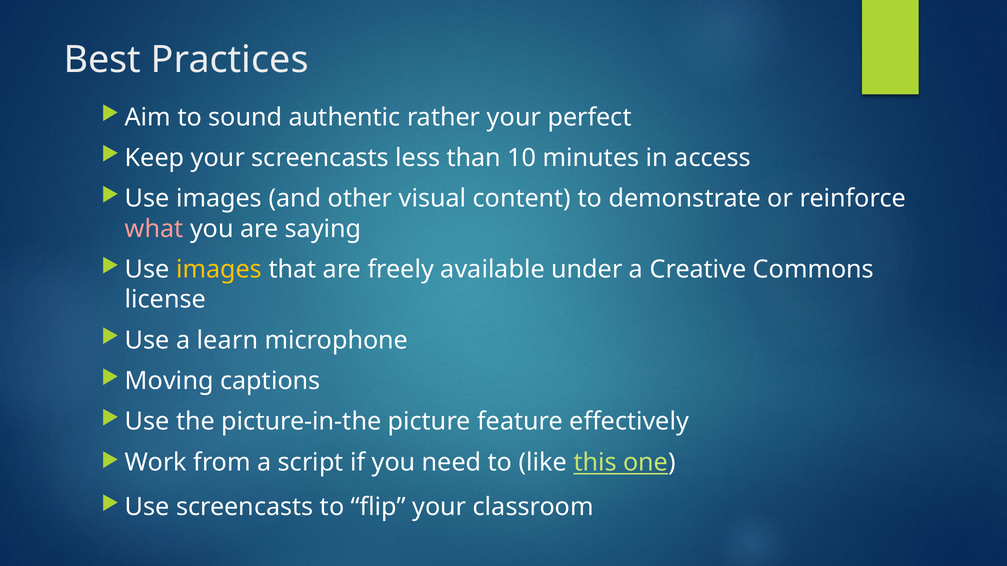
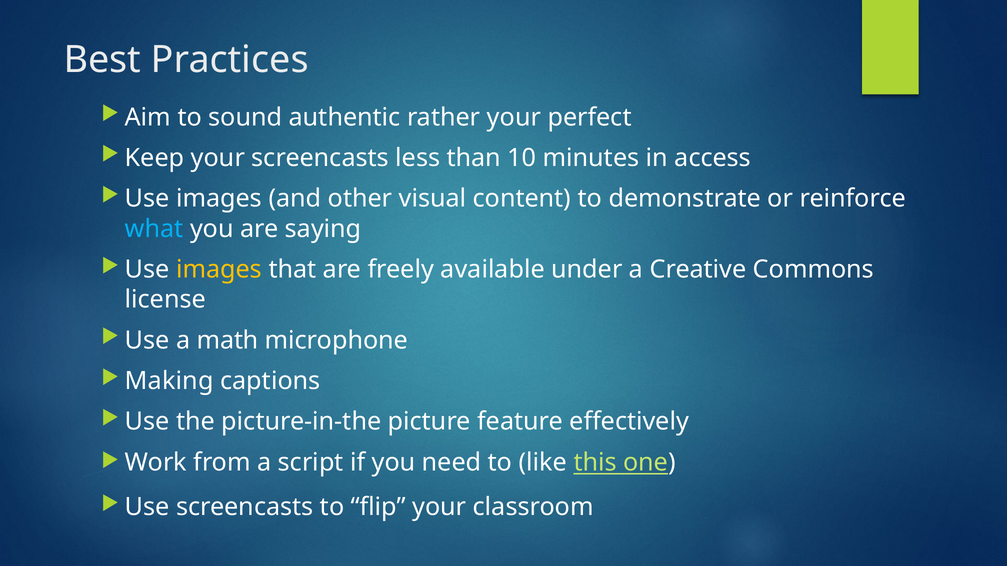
what colour: pink -> light blue
learn: learn -> math
Moving: Moving -> Making
